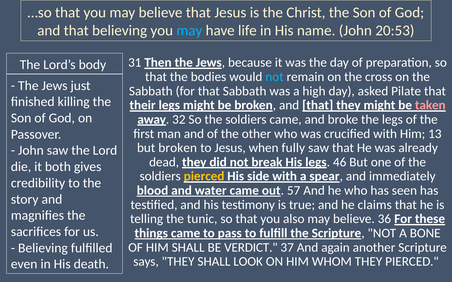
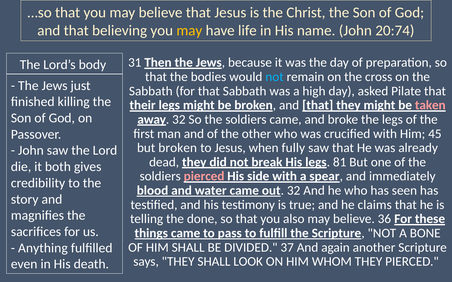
may at (189, 31) colour: light blue -> yellow
20:53: 20:53 -> 20:74
13: 13 -> 45
46: 46 -> 81
pierced at (204, 177) colour: yellow -> pink
out 57: 57 -> 32
tunic: tunic -> done
VERDICT: VERDICT -> DIVIDED
Believing at (43, 248): Believing -> Anything
